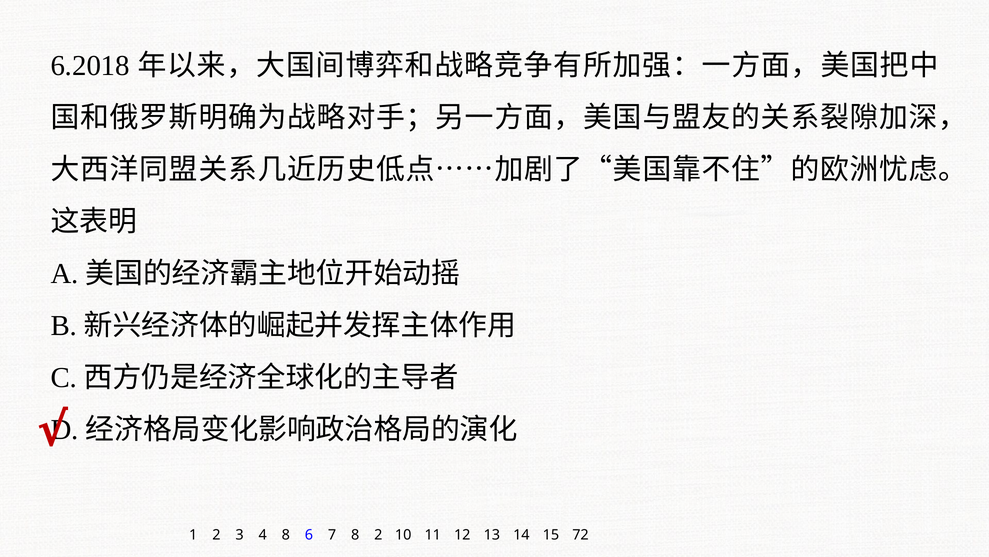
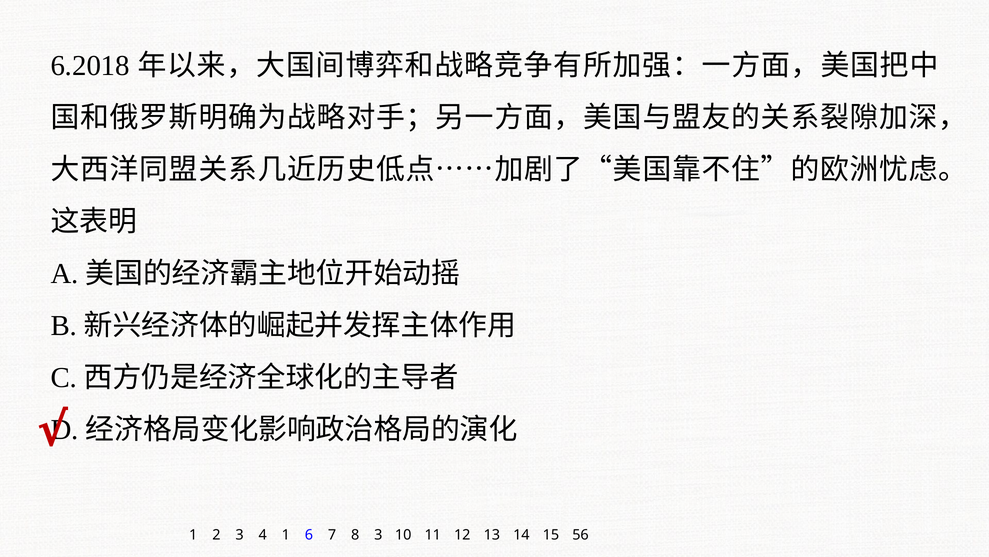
4 8: 8 -> 1
8 2: 2 -> 3
72: 72 -> 56
